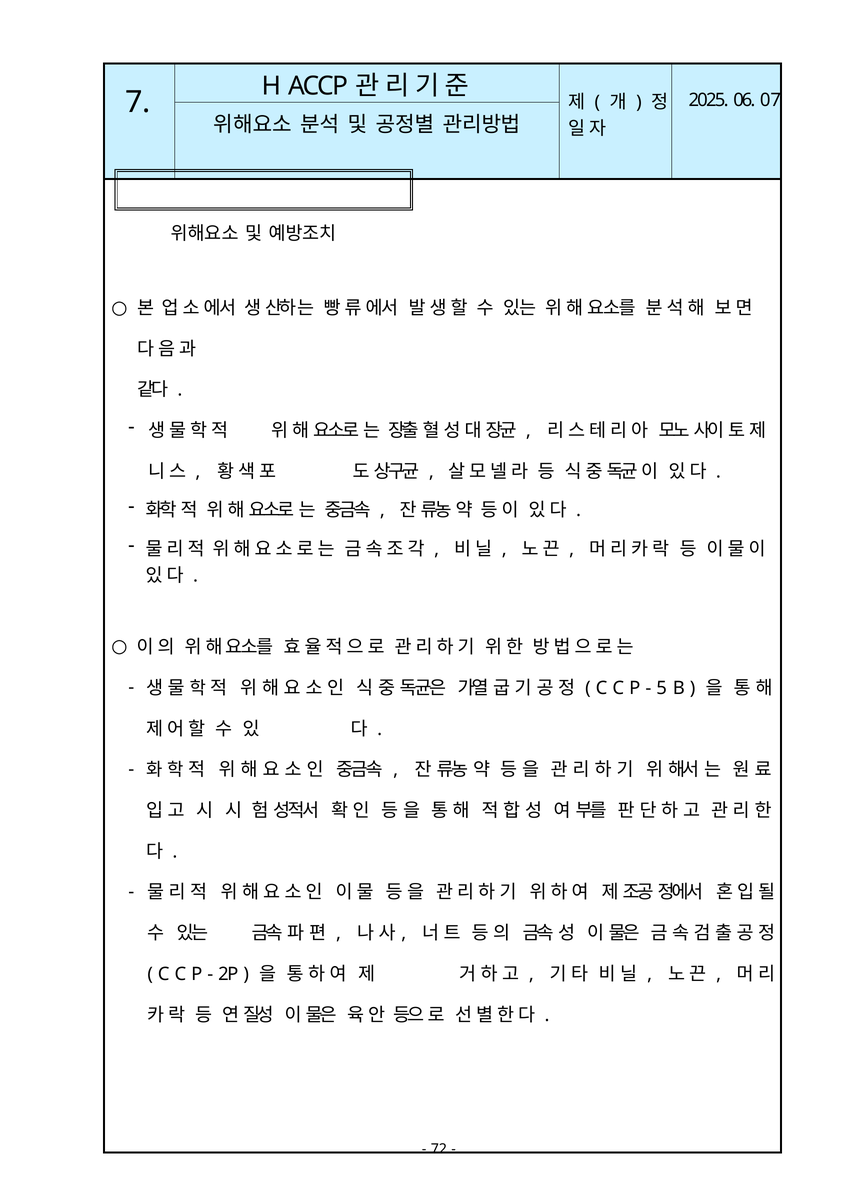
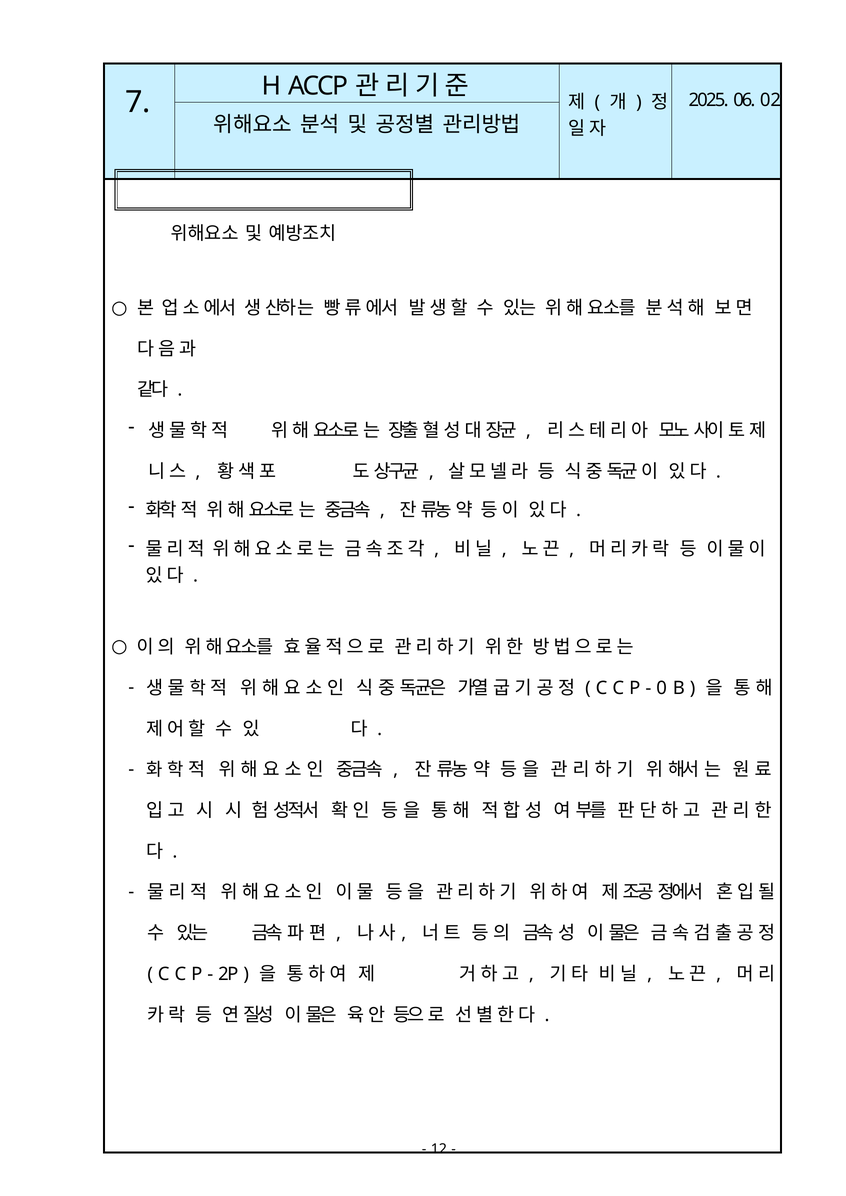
07: 07 -> 02
5: 5 -> 0
72: 72 -> 12
